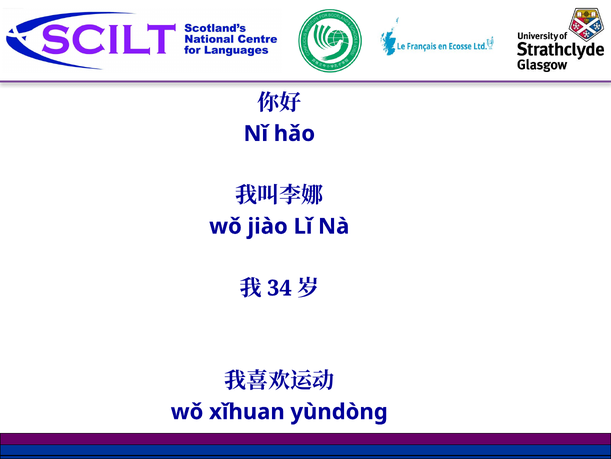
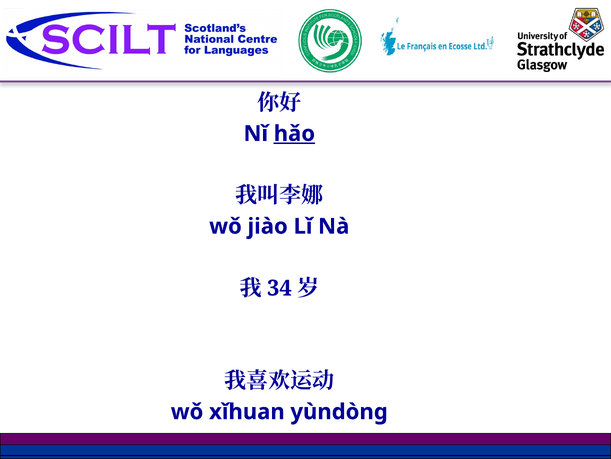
hǎo underline: none -> present
